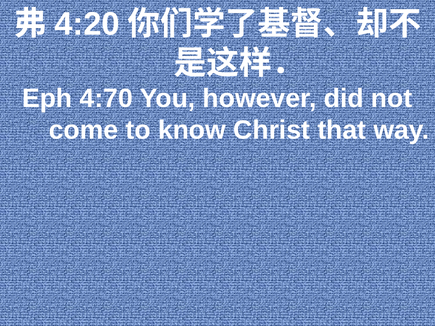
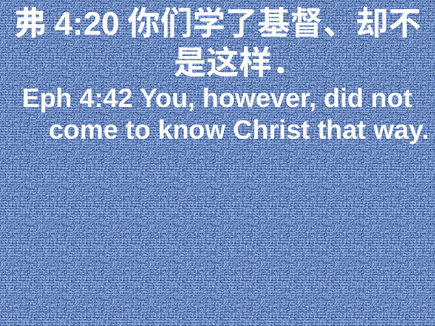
4:70: 4:70 -> 4:42
